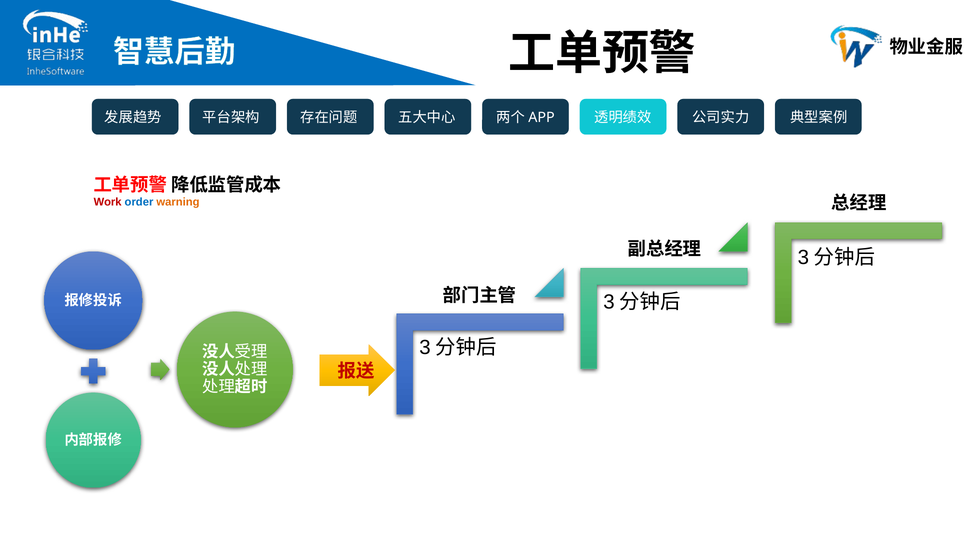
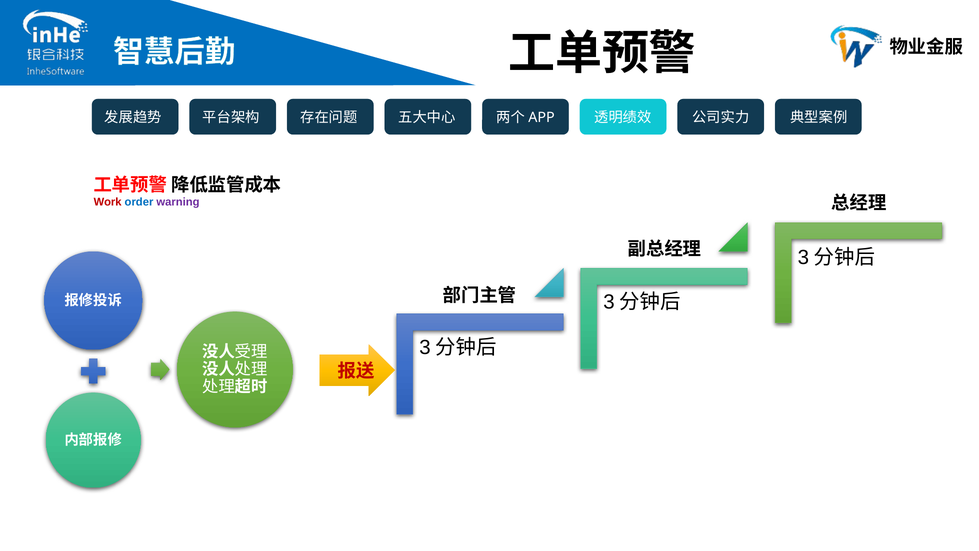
warning colour: orange -> purple
